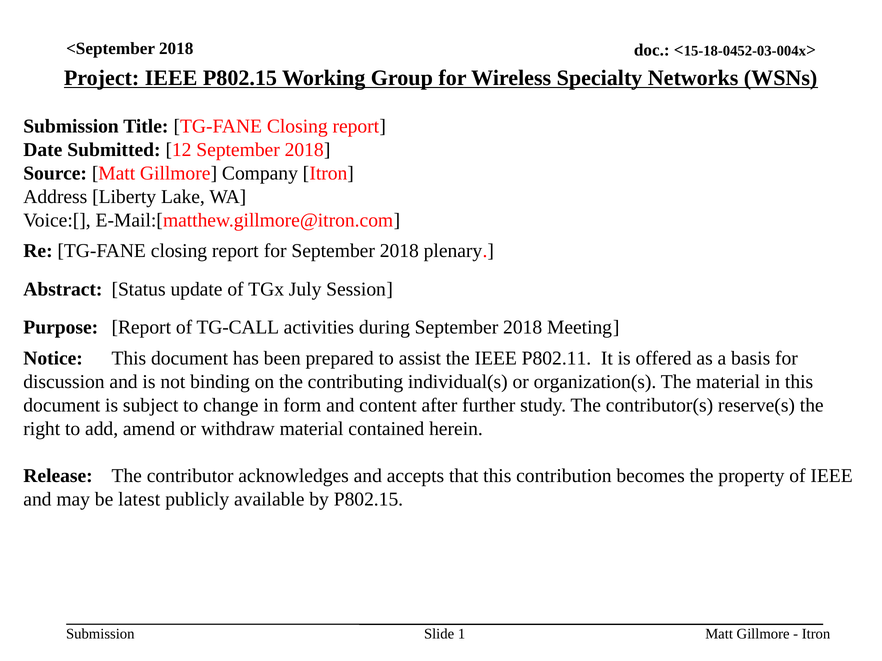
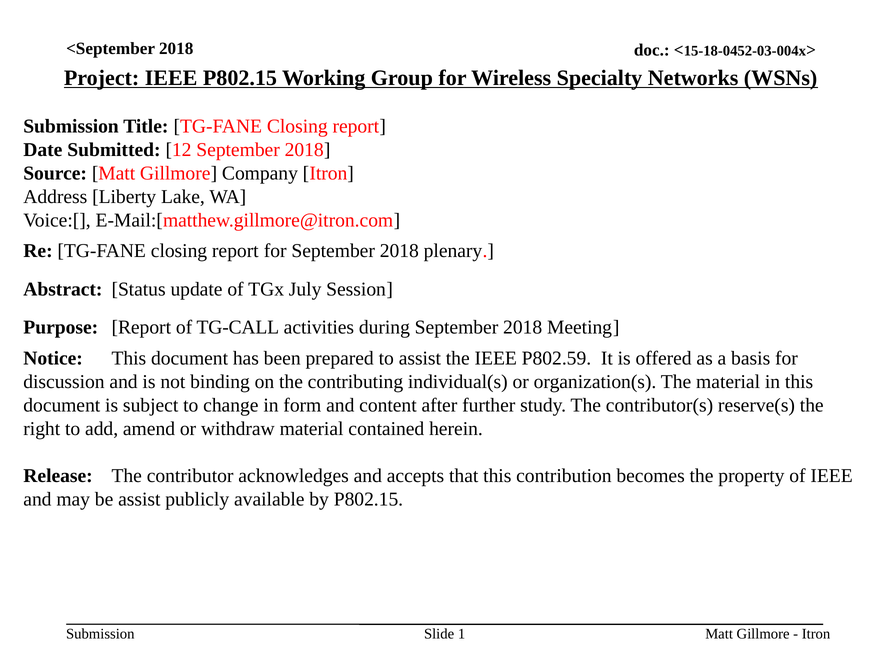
P802.11: P802.11 -> P802.59
be latest: latest -> assist
